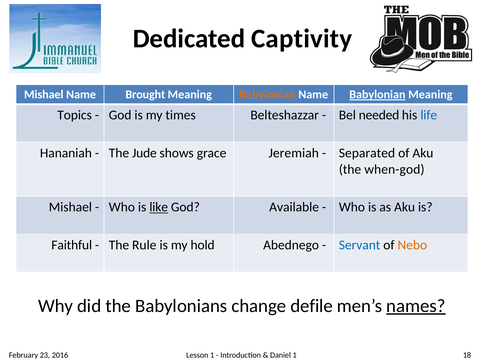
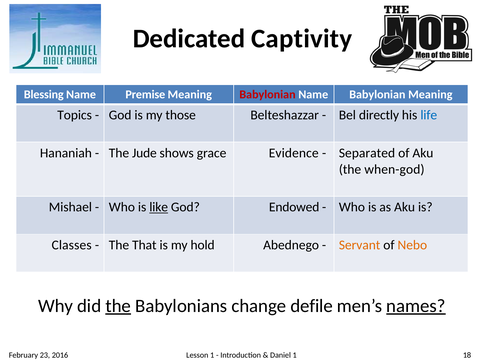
Mishael at (44, 95): Mishael -> Blessing
Brought: Brought -> Premise
Babylonian at (267, 95) colour: orange -> red
Babylonian at (377, 95) underline: present -> none
times: times -> those
needed: needed -> directly
Jeremiah: Jeremiah -> Evidence
Available: Available -> Endowed
Faithful: Faithful -> Classes
Rule: Rule -> That
Servant colour: blue -> orange
the at (118, 306) underline: none -> present
